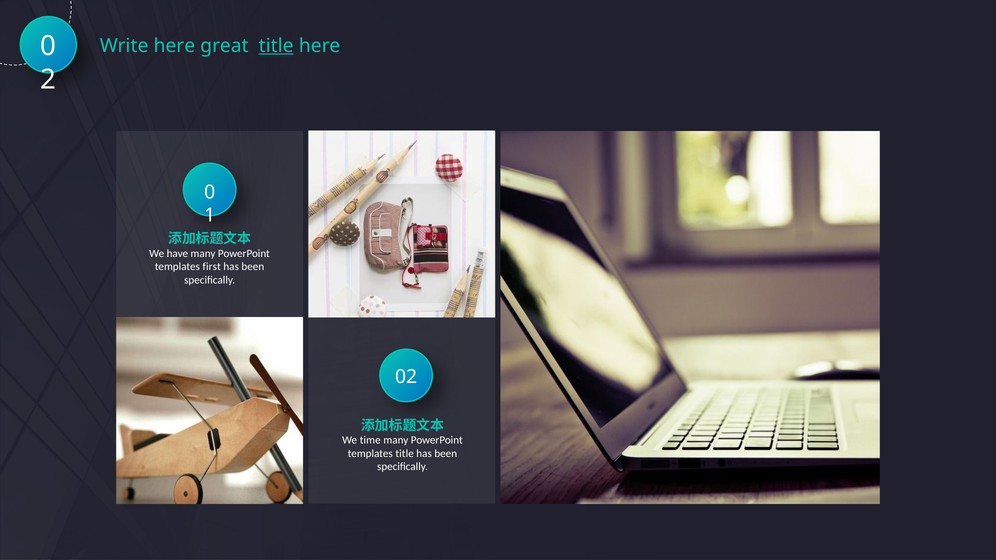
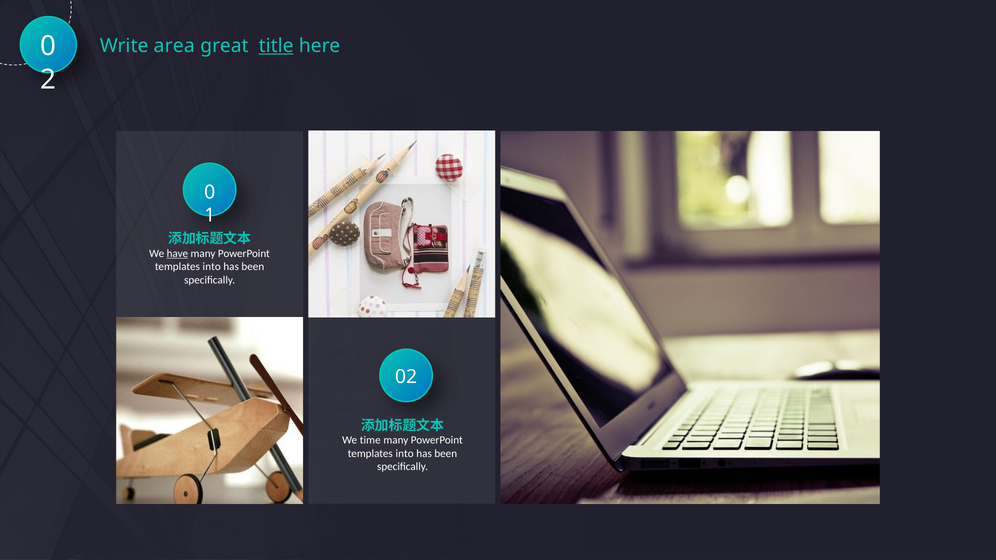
Write here: here -> area
have underline: none -> present
first at (212, 267): first -> into
title at (405, 454): title -> into
